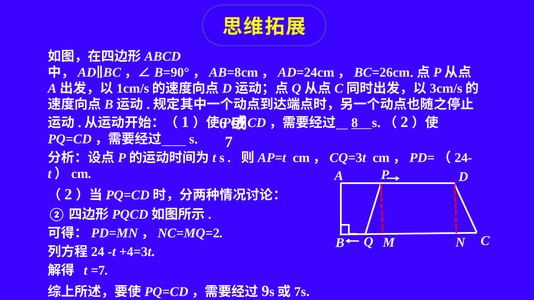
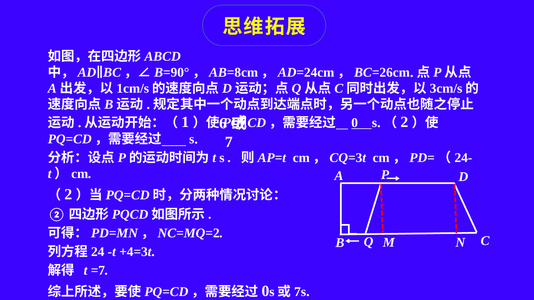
8 at (355, 123): 8 -> 0
9 at (265, 291): 9 -> 0
